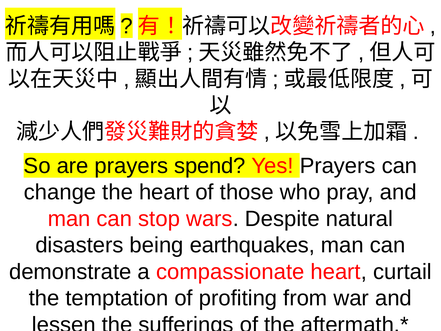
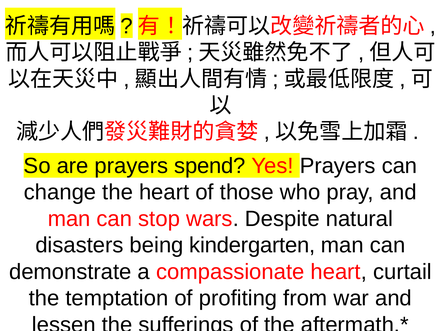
earthquakes: earthquakes -> kindergarten
